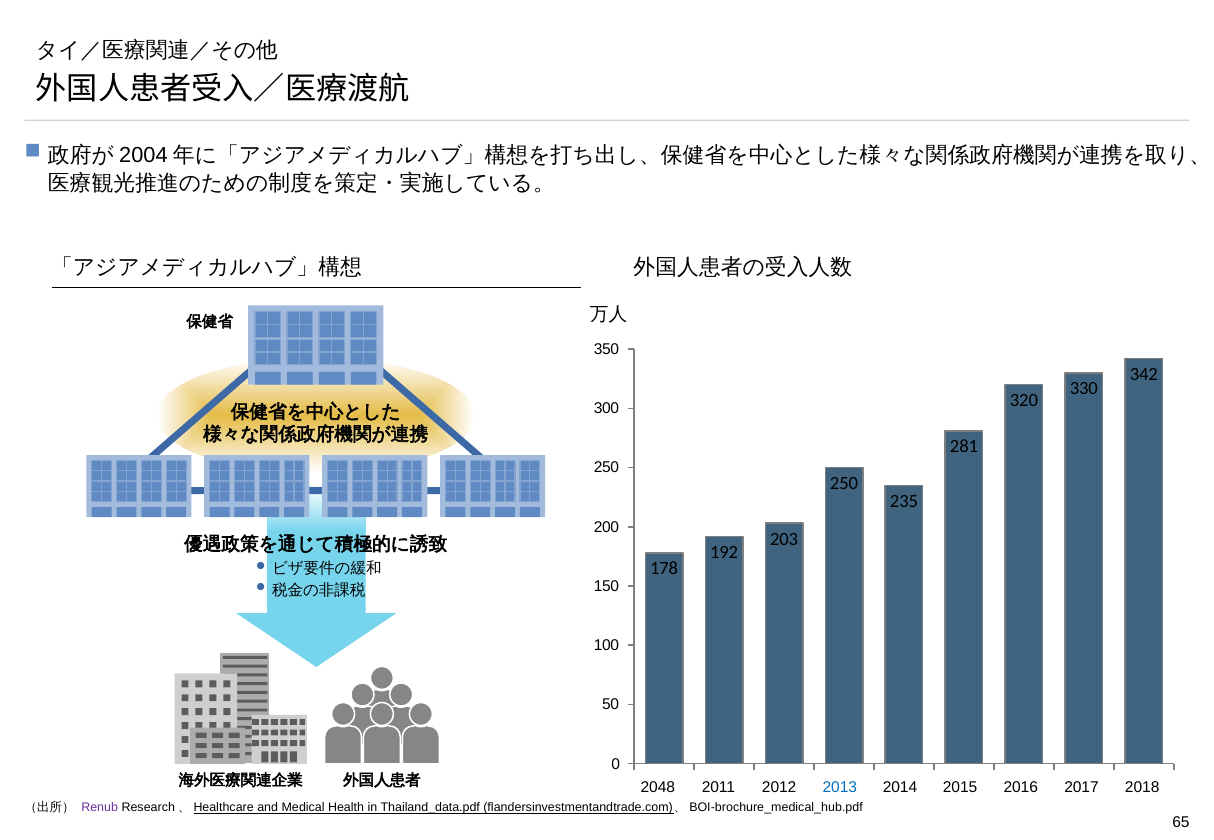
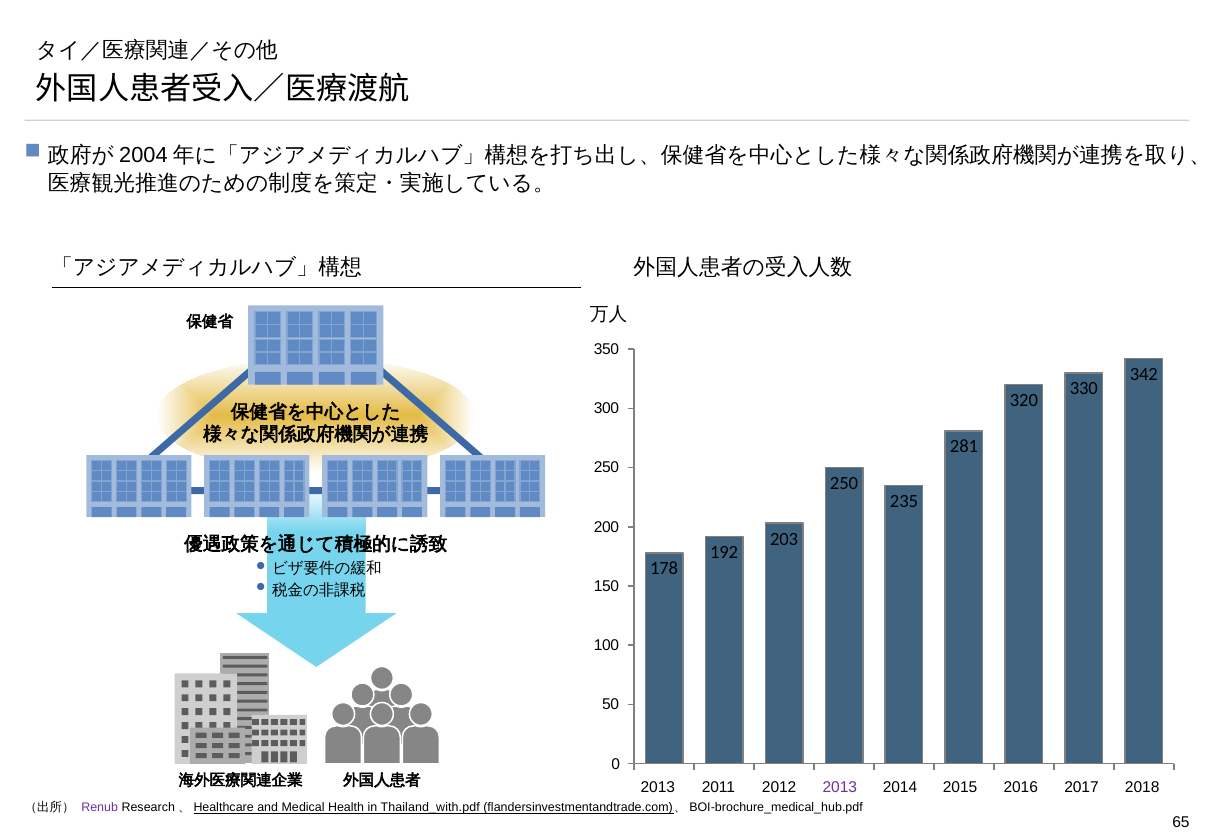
2048 at (658, 788): 2048 -> 2013
2013 at (840, 788) colour: blue -> purple
Thailand_data.pdf: Thailand_data.pdf -> Thailand_with.pdf
